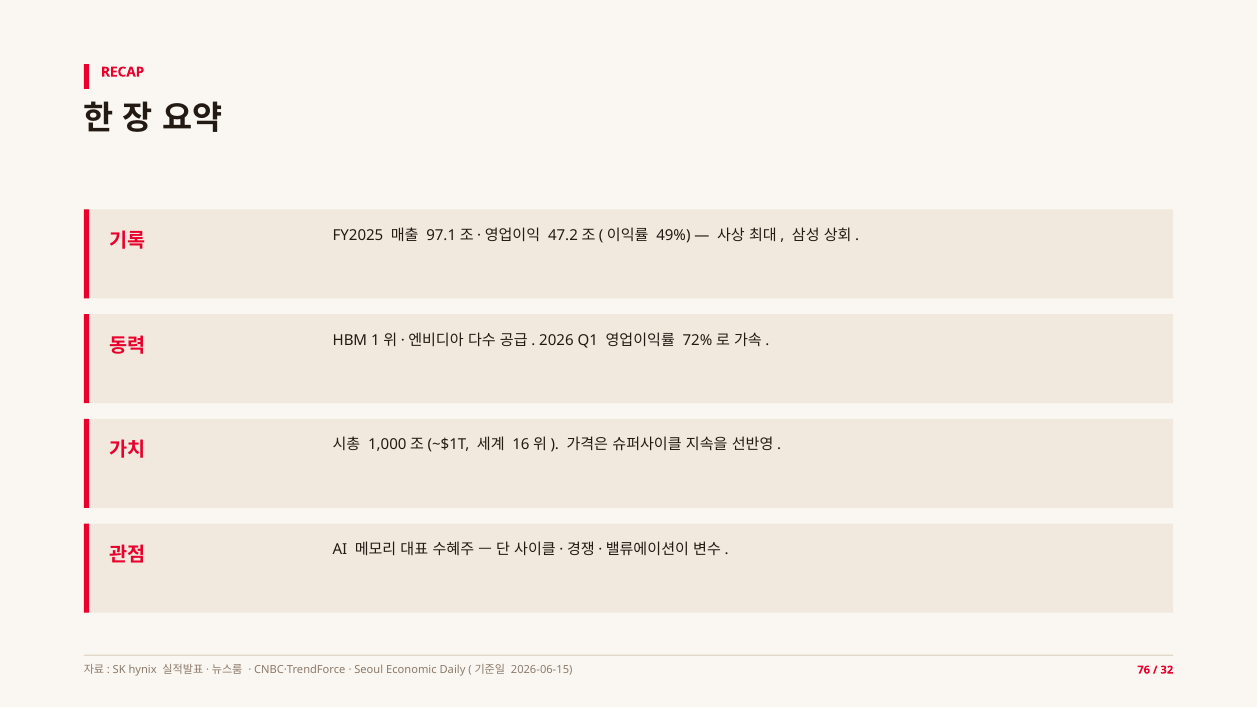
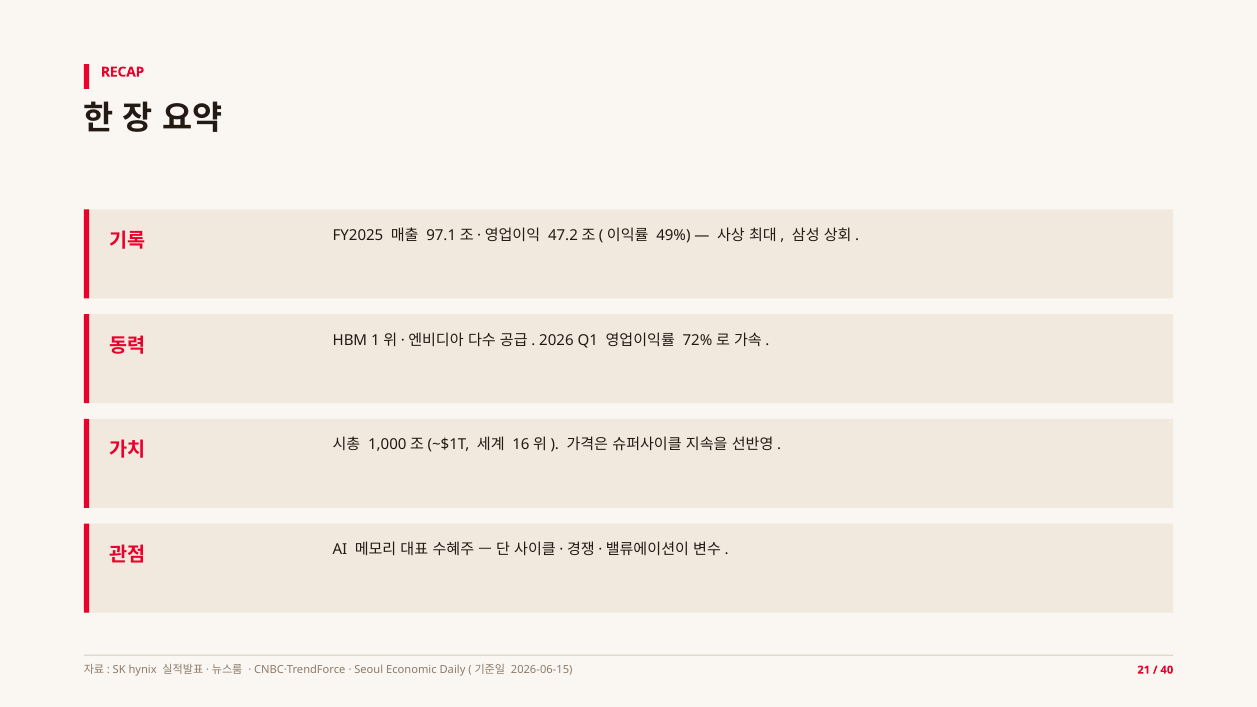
76: 76 -> 21
32: 32 -> 40
